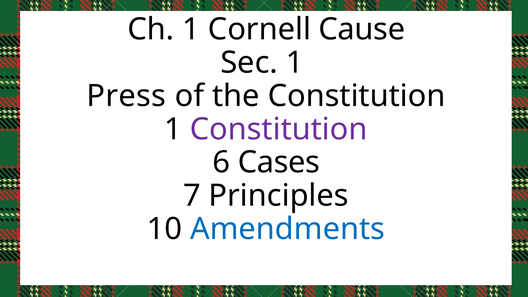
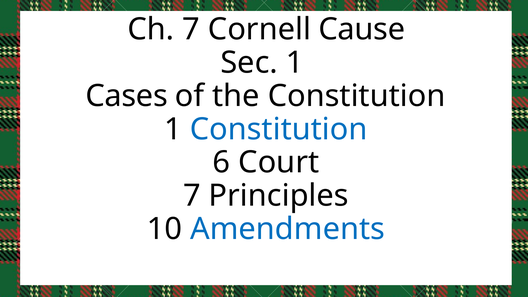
Ch 1: 1 -> 7
Press: Press -> Cases
Constitution at (279, 129) colour: purple -> blue
Cases: Cases -> Court
